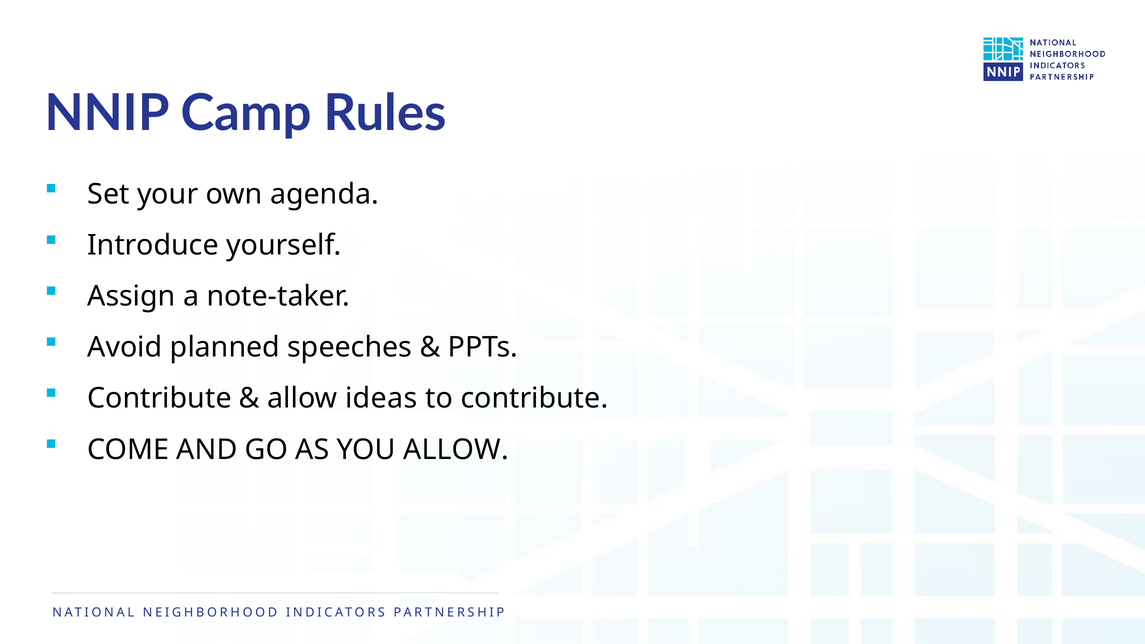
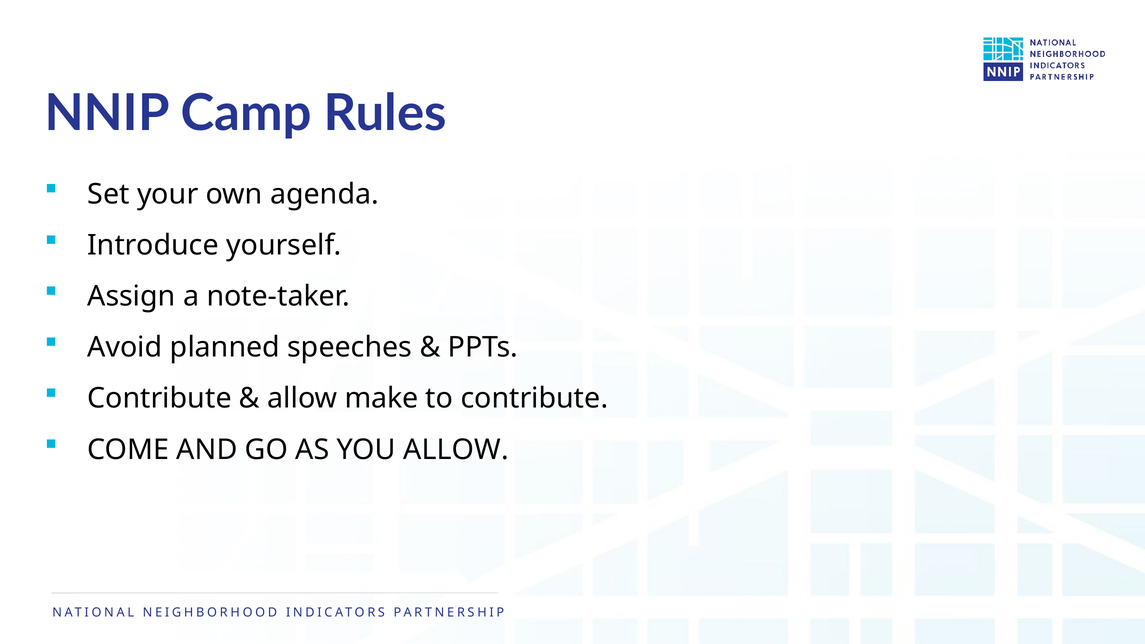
ideas: ideas -> make
